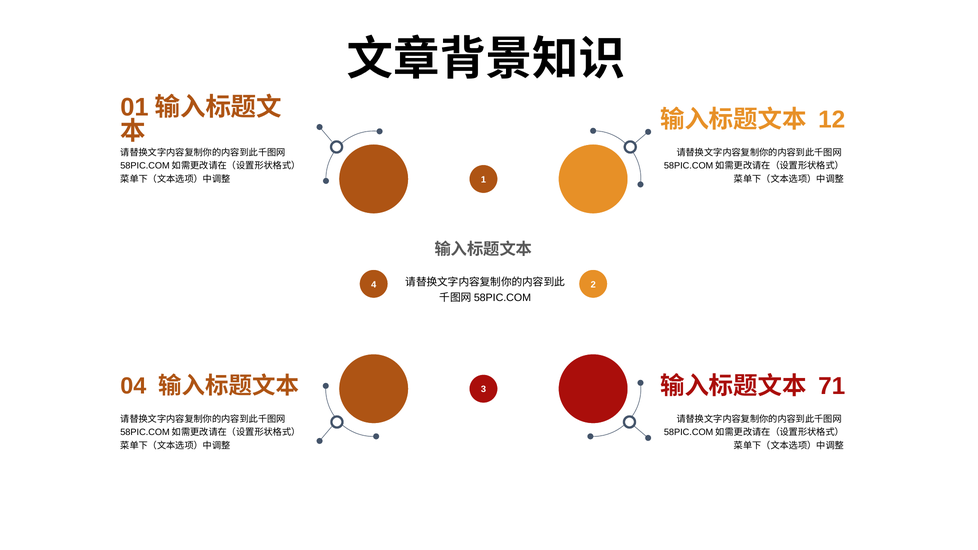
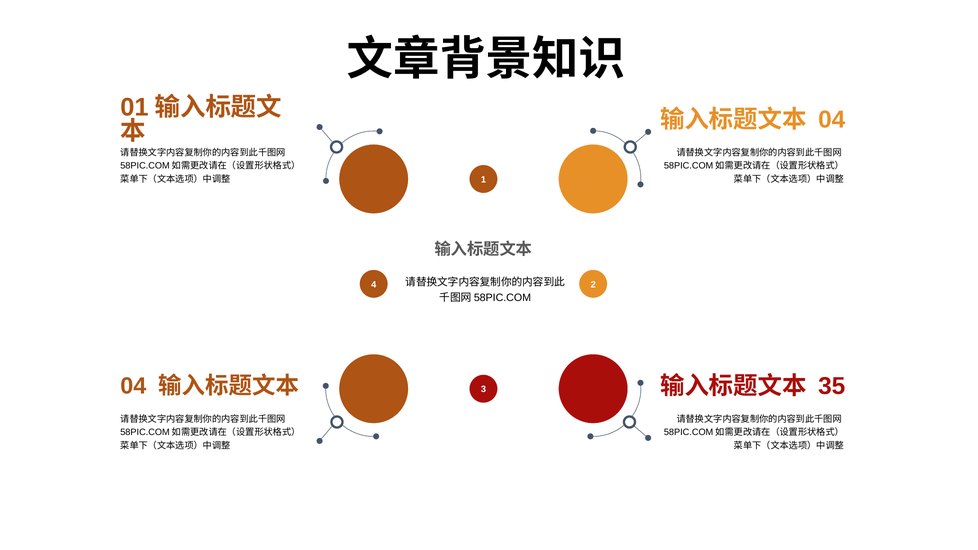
12 at (832, 120): 12 -> 04
71: 71 -> 35
